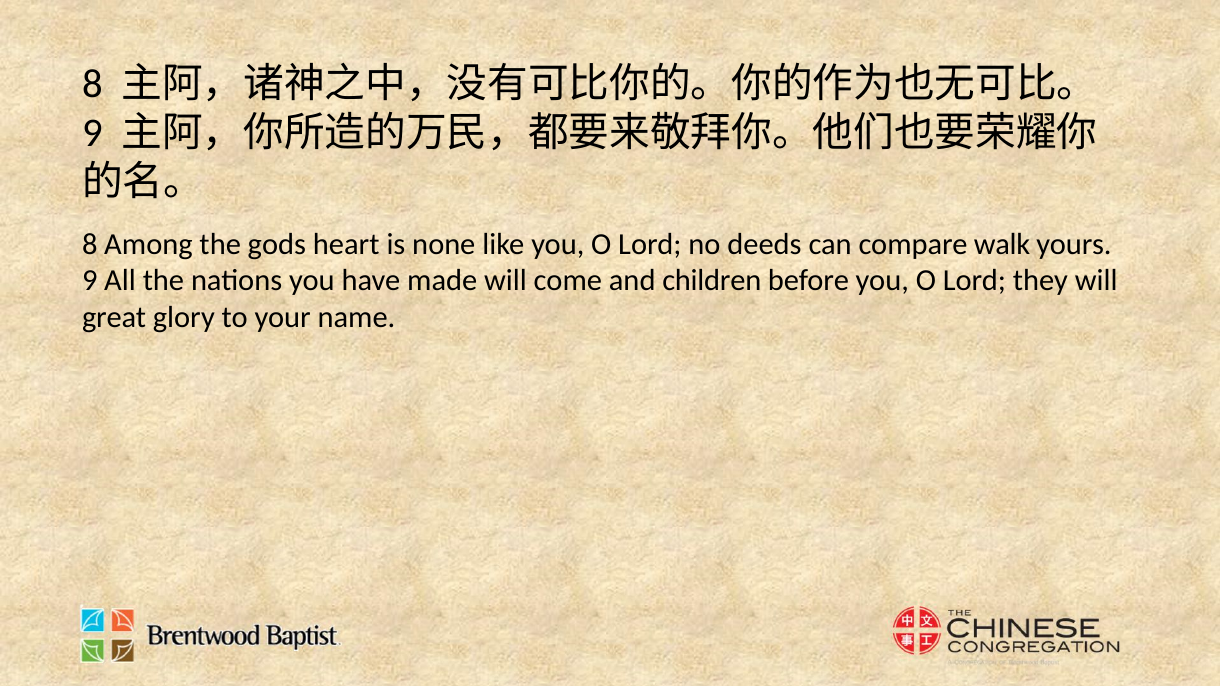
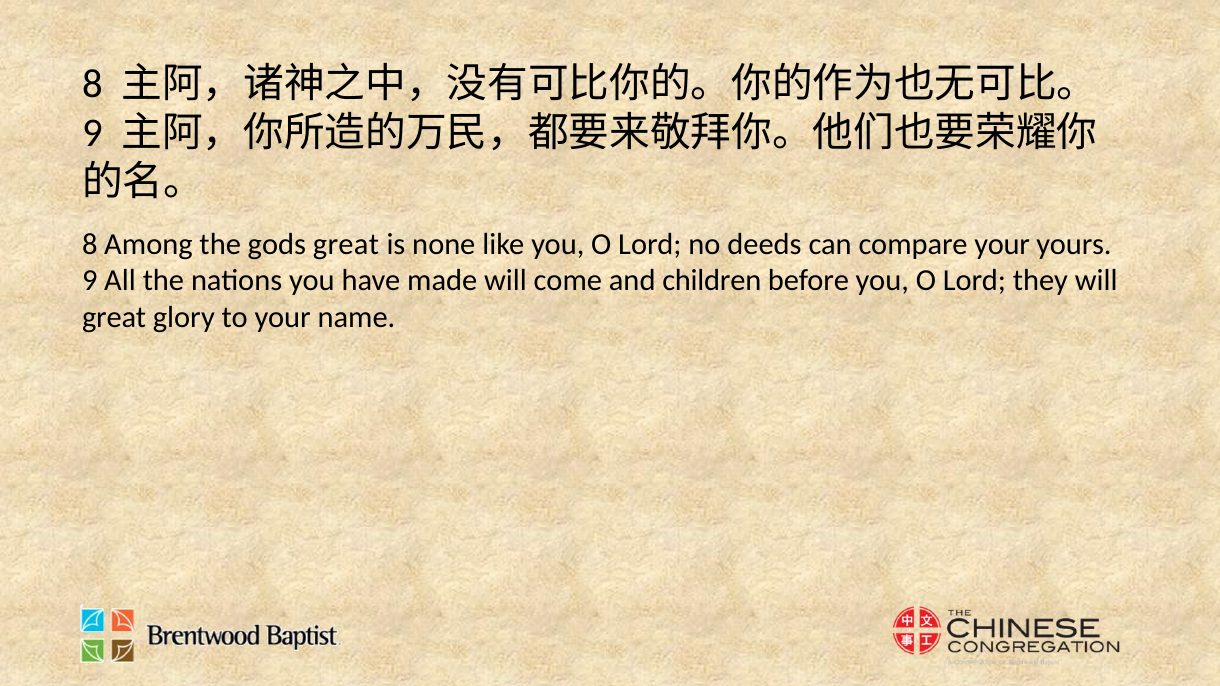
gods heart: heart -> great
compare walk: walk -> your
